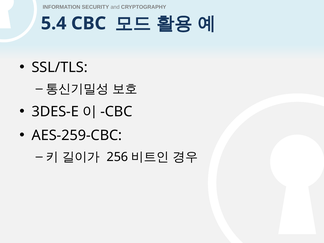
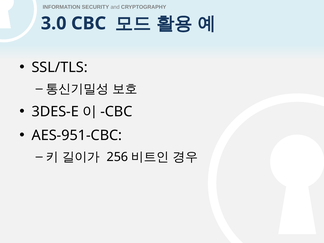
5.4: 5.4 -> 3.0
AES-259-CBC: AES-259-CBC -> AES-951-CBC
